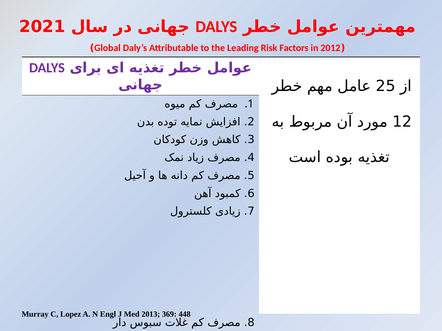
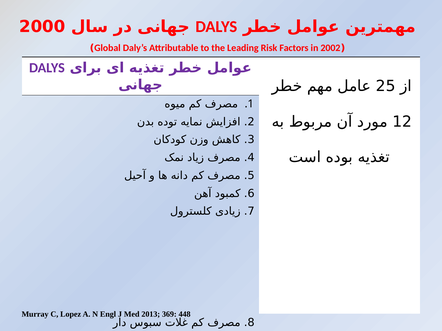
2021: 2021 -> 2000
2012: 2012 -> 2002
